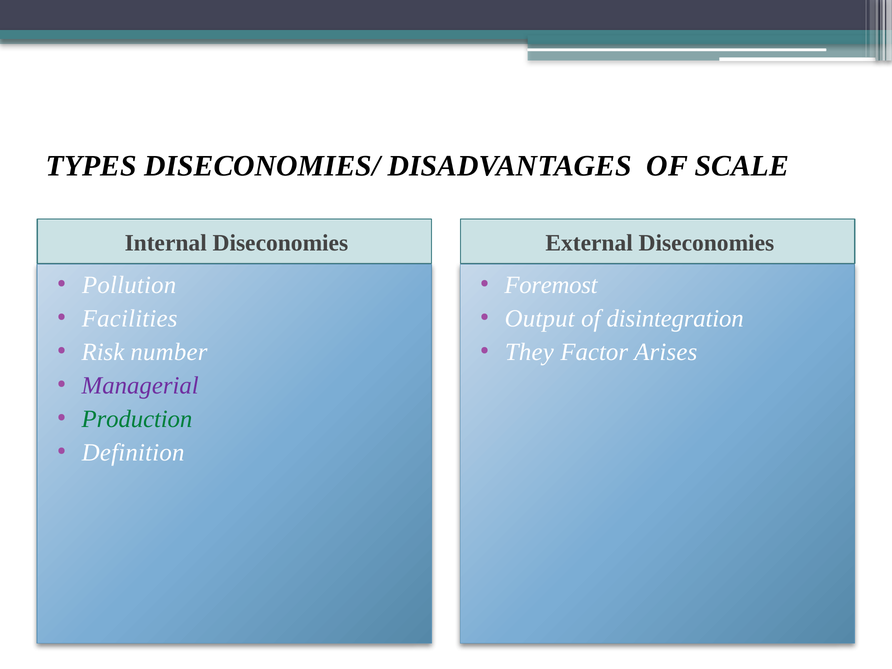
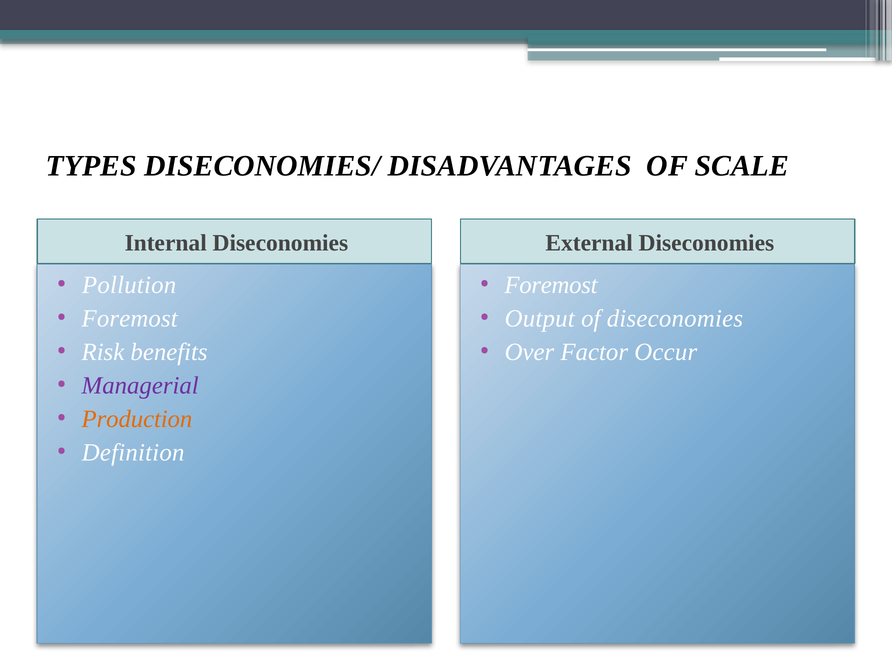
Facilities at (130, 319): Facilities -> Foremost
of disintegration: disintegration -> diseconomies
number: number -> benefits
They: They -> Over
Arises: Arises -> Occur
Production colour: green -> orange
